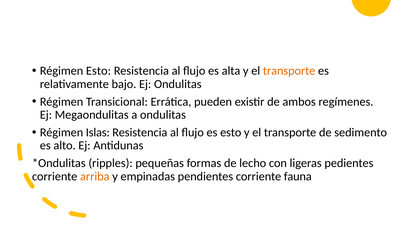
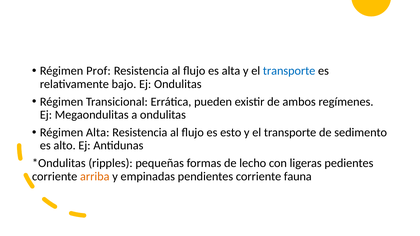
Régimen Esto: Esto -> Prof
transporte at (289, 71) colour: orange -> blue
Régimen Islas: Islas -> Alta
